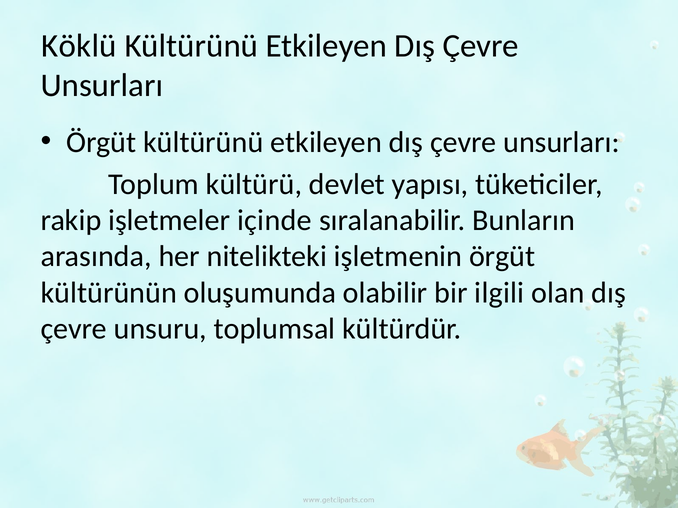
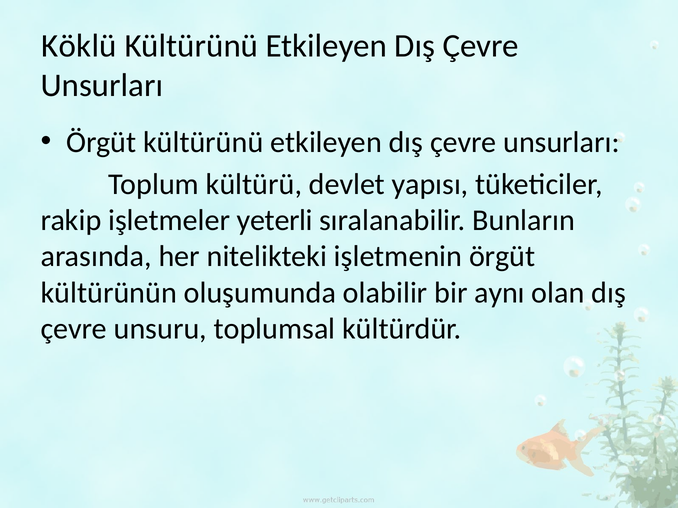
içinde: içinde -> yeterli
ilgili: ilgili -> aynı
